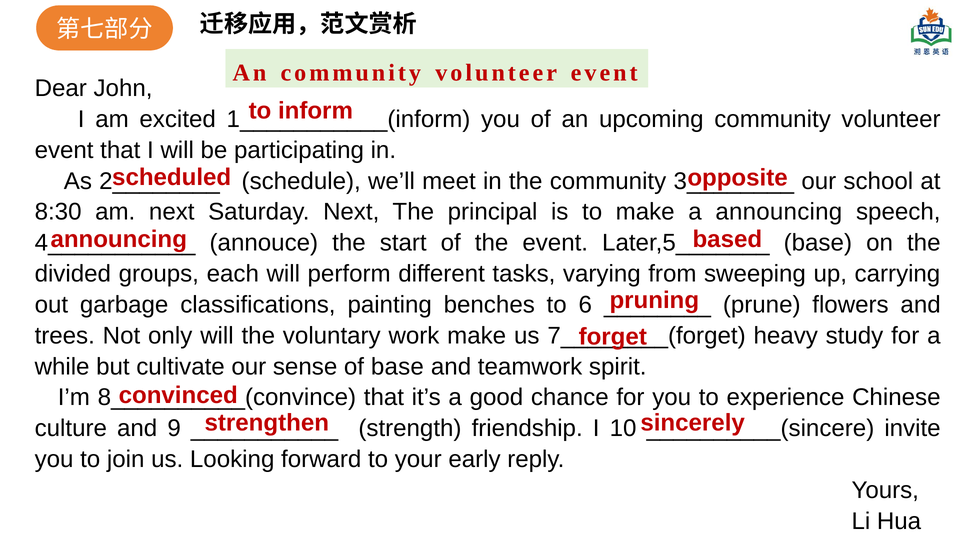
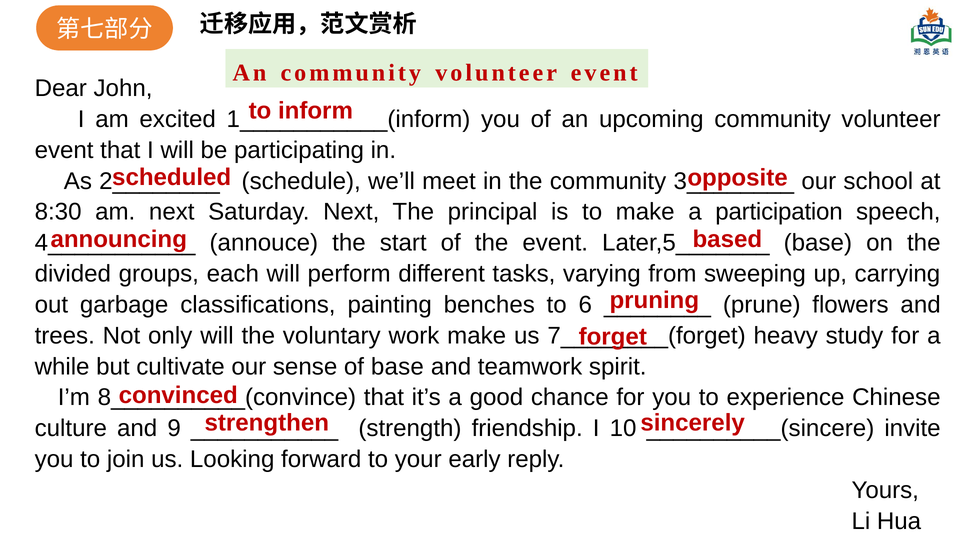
a announcing: announcing -> participation
